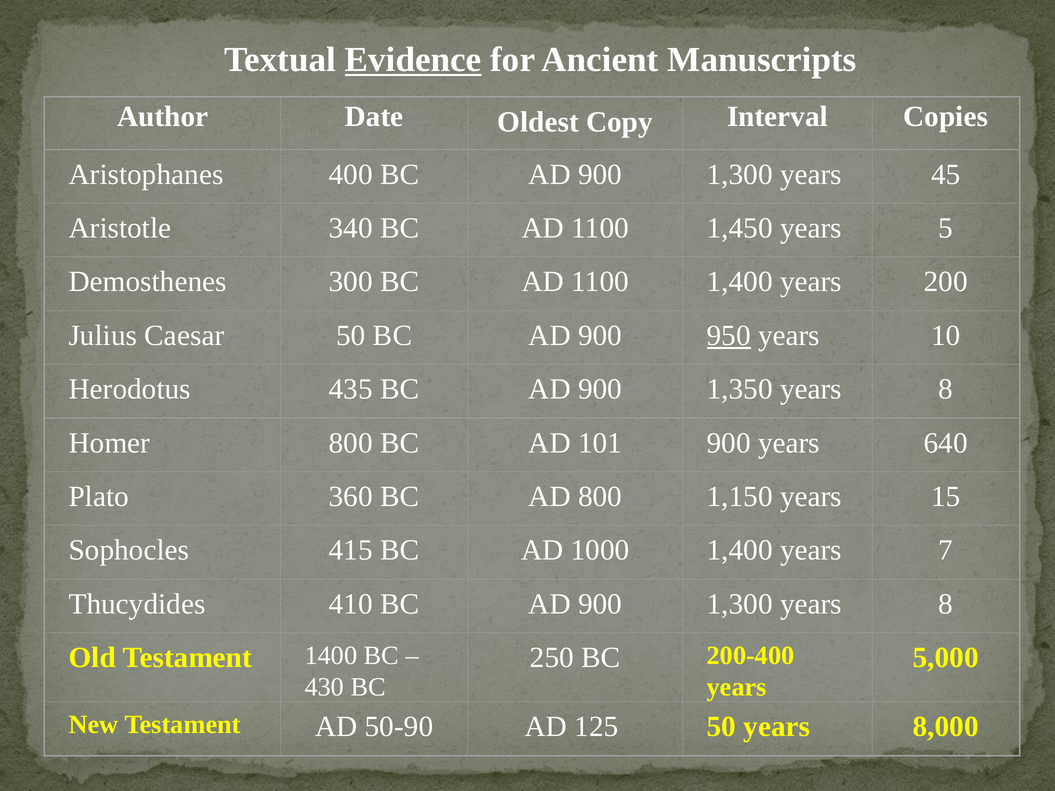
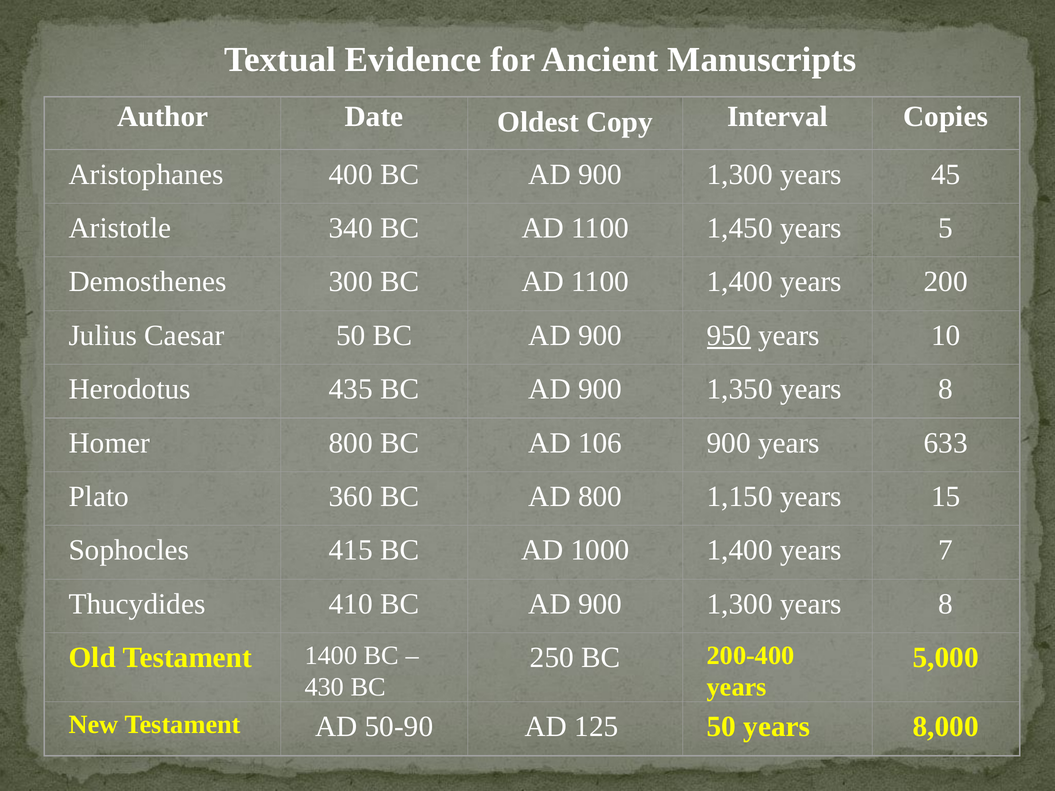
Evidence underline: present -> none
101: 101 -> 106
640: 640 -> 633
